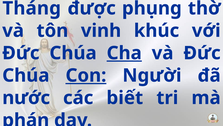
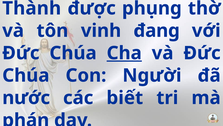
Tháng: Tháng -> Thành
khúc: khúc -> đang
Con underline: present -> none
